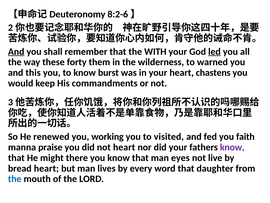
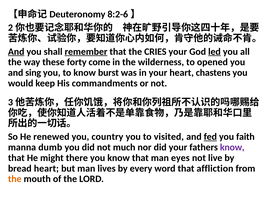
remember underline: none -> present
WITH: WITH -> CRIES
them: them -> come
warned: warned -> opened
this: this -> sing
working: working -> country
fed underline: none -> present
praise: praise -> dumb
not heart: heart -> much
daughter: daughter -> affliction
the at (15, 178) colour: blue -> orange
